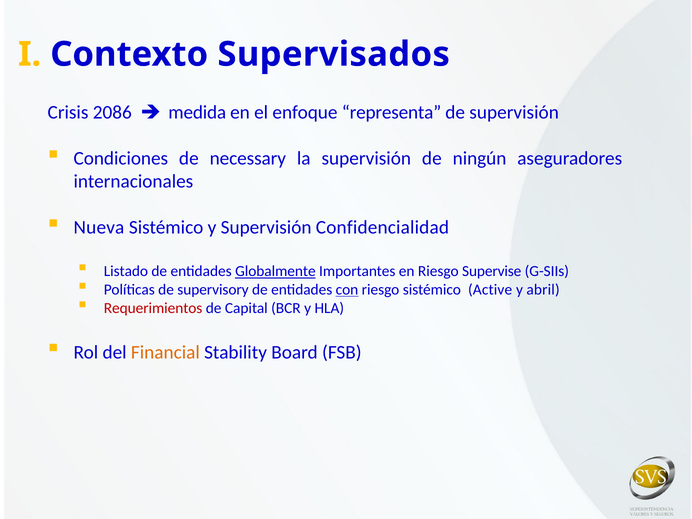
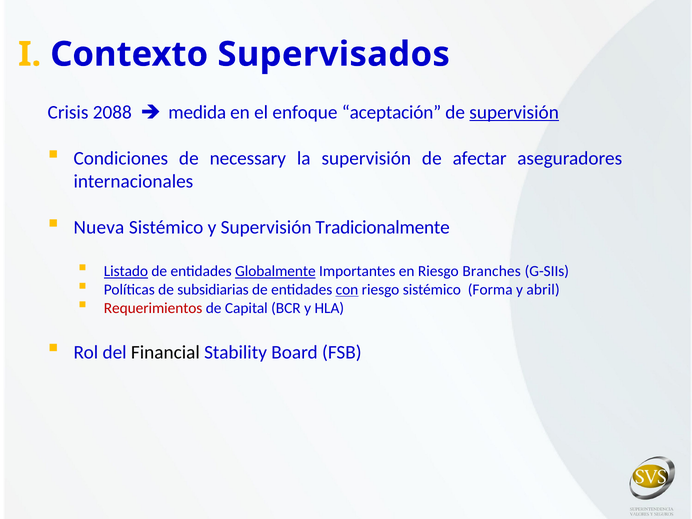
2086: 2086 -> 2088
representa: representa -> aceptación
supervisión at (514, 112) underline: none -> present
ningún: ningún -> afectar
Confidencialidad: Confidencialidad -> Tradicionalmente
Listado underline: none -> present
Supervise: Supervise -> Branches
supervisory: supervisory -> subsidiarias
Active: Active -> Forma
Financial colour: orange -> black
